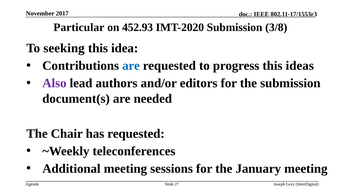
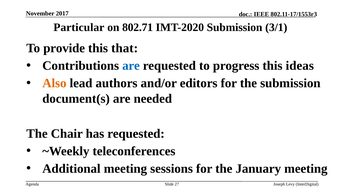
452.93: 452.93 -> 802.71
3/8: 3/8 -> 3/1
seeking: seeking -> provide
idea: idea -> that
Also colour: purple -> orange
